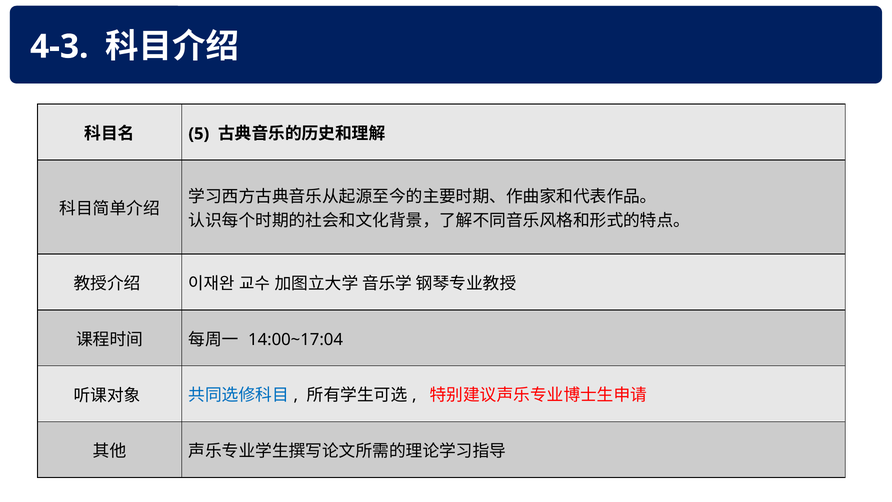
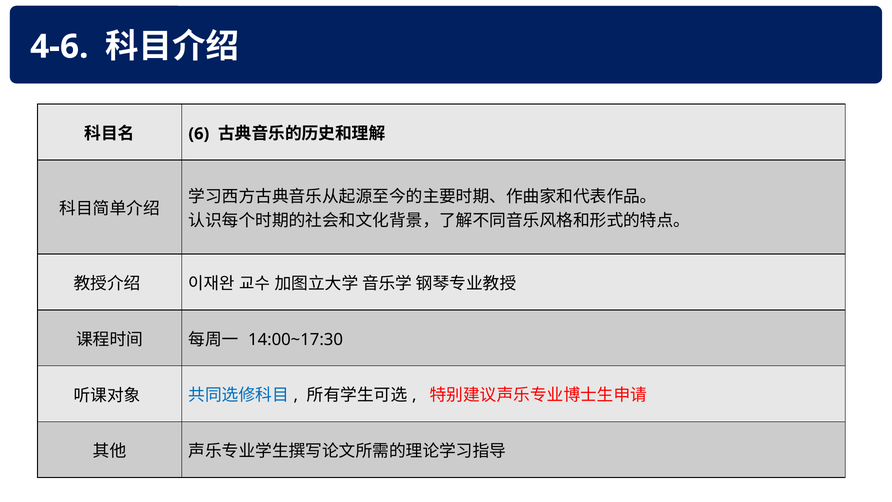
4-3: 4-3 -> 4-6
5: 5 -> 6
14:00~17:04: 14:00~17:04 -> 14:00~17:30
